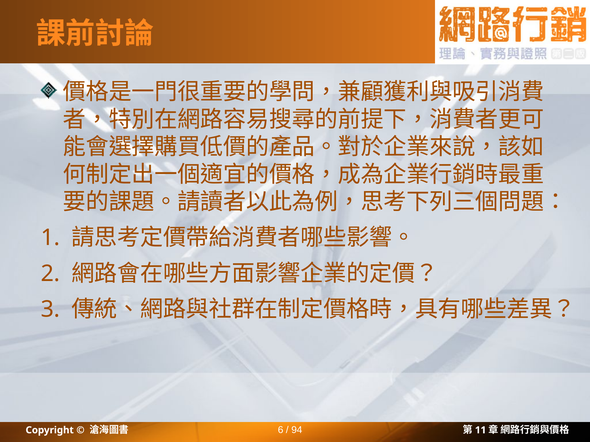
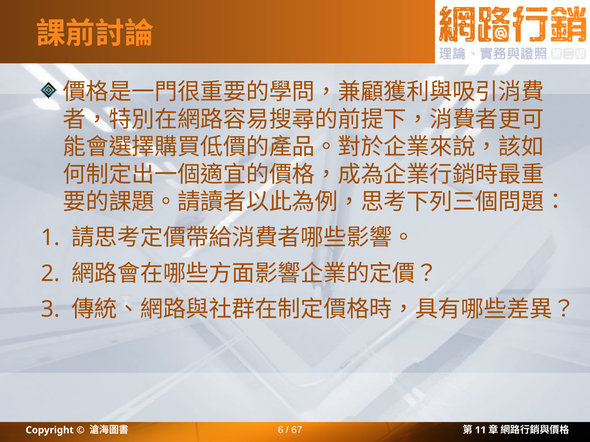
94: 94 -> 67
